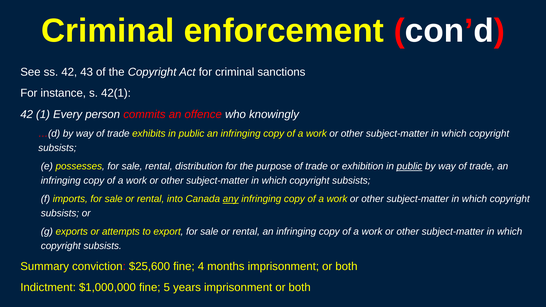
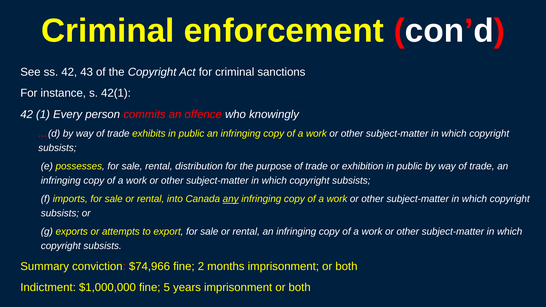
public at (409, 166) underline: present -> none
$25,600: $25,600 -> $74,966
4: 4 -> 2
